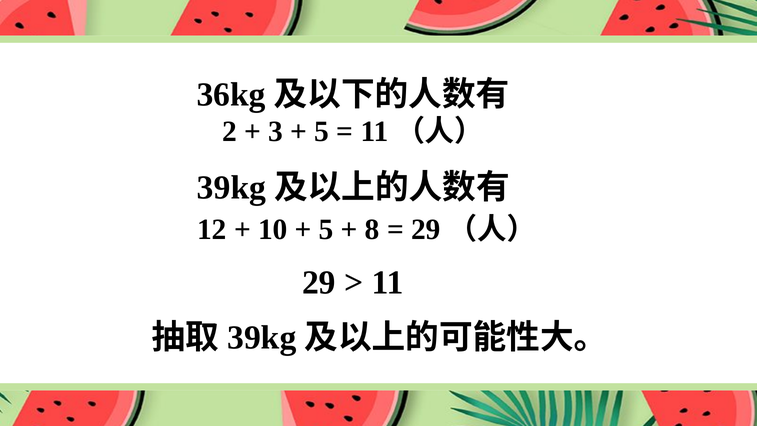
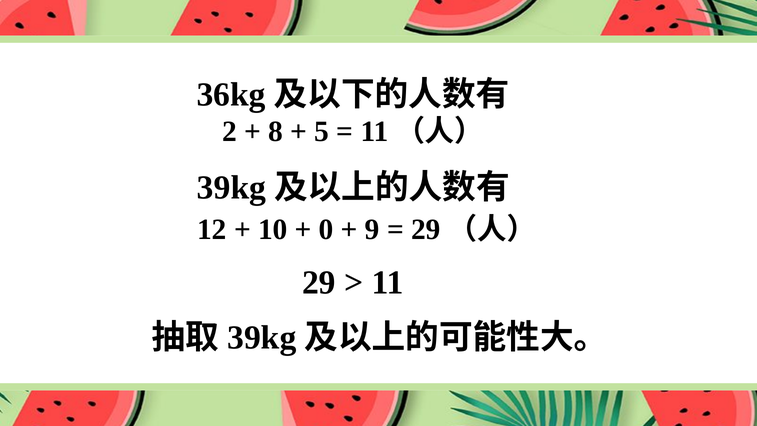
3: 3 -> 8
5 at (326, 229): 5 -> 0
8: 8 -> 9
